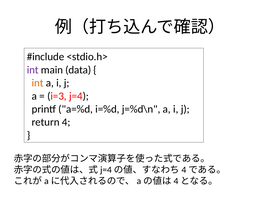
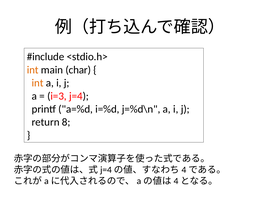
int at (33, 70) colour: purple -> orange
data: data -> char
4: 4 -> 8
